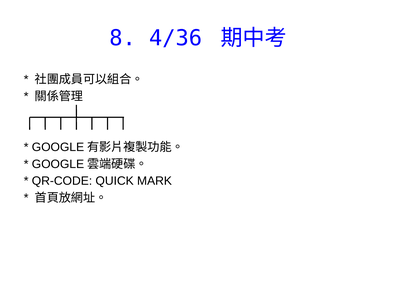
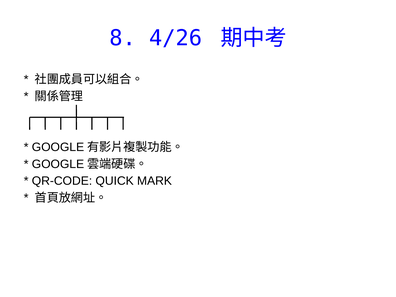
4/36: 4/36 -> 4/26
